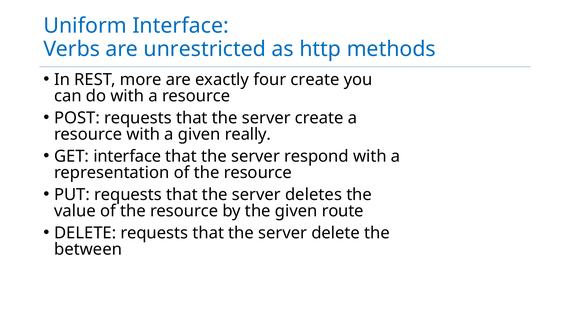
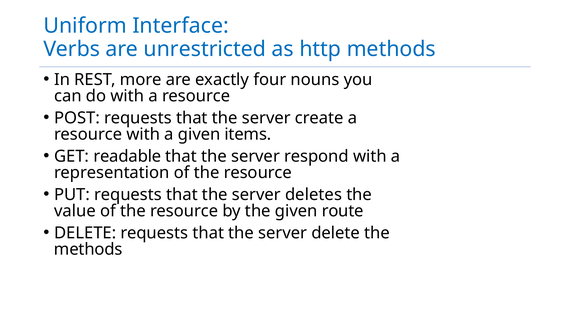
four create: create -> nouns
really: really -> items
GET interface: interface -> readable
between at (88, 249): between -> methods
